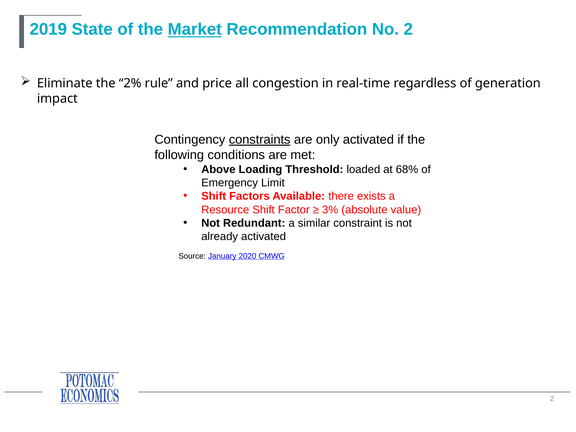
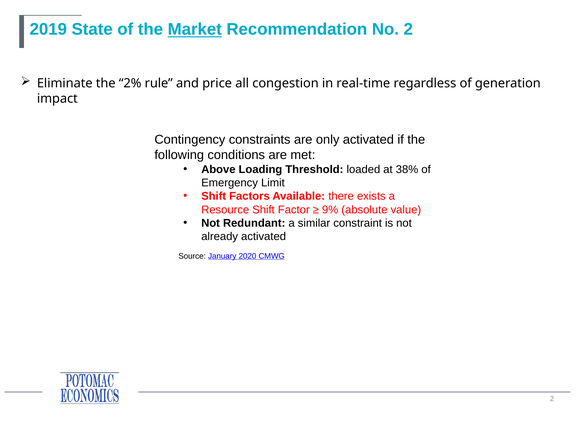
constraints underline: present -> none
68%: 68% -> 38%
3%: 3% -> 9%
